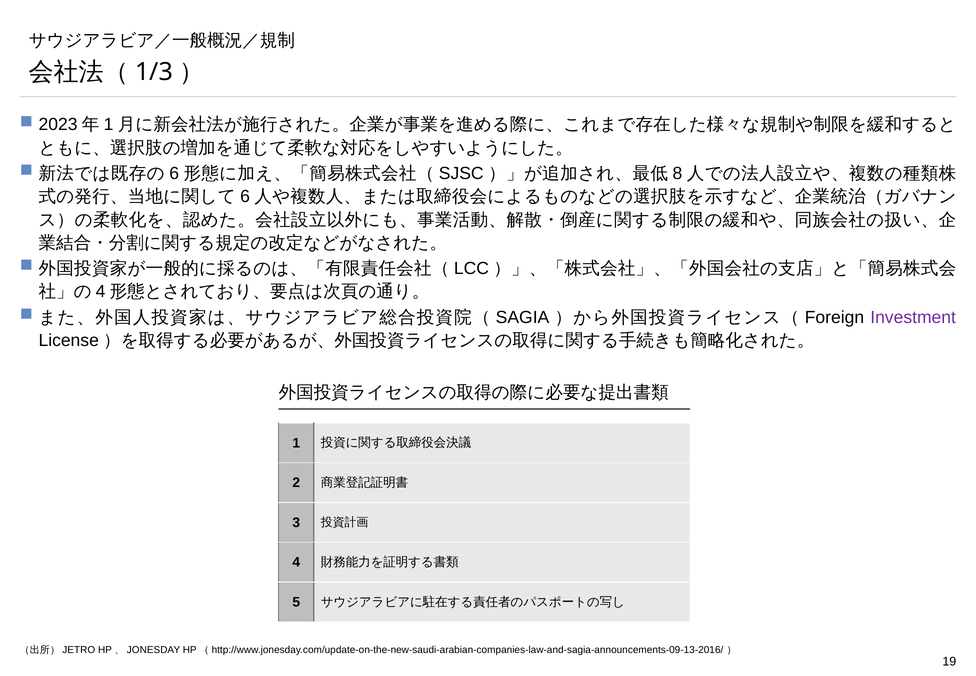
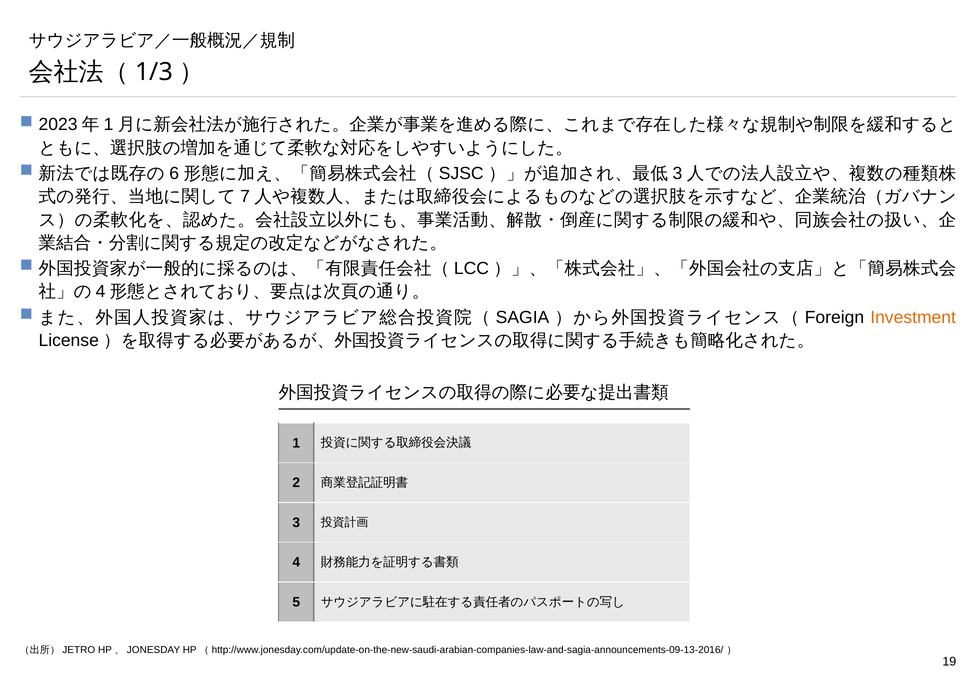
8 at (677, 173): 8 -> 3
6 at (245, 197): 6 -> 7
Investment colour: purple -> orange
